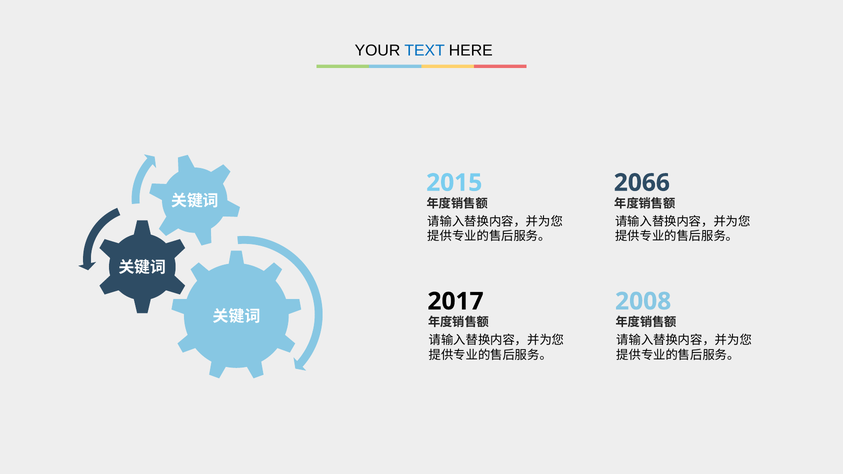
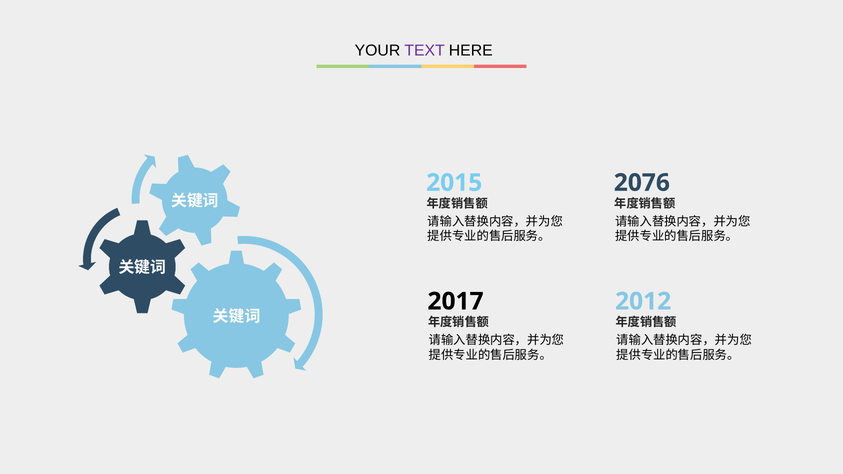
TEXT colour: blue -> purple
2066: 2066 -> 2076
2008: 2008 -> 2012
